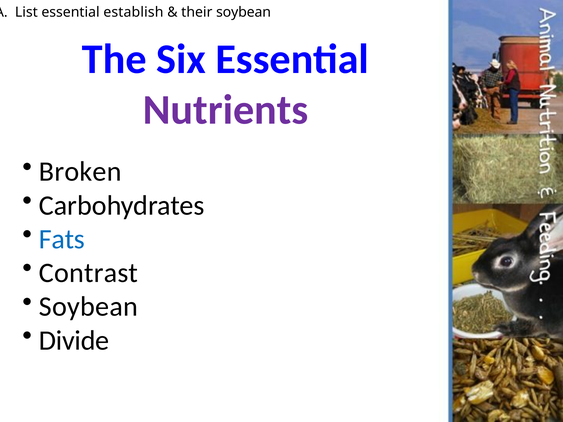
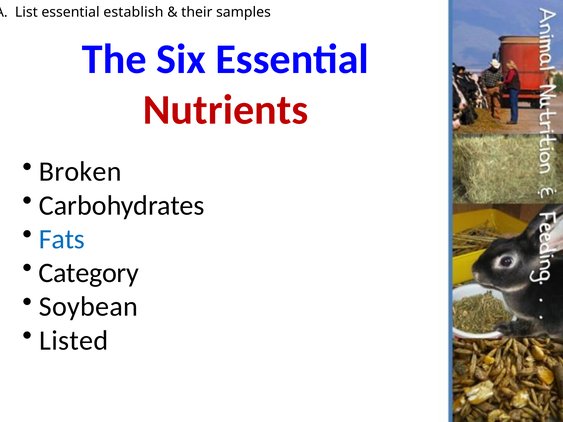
their soybean: soybean -> samples
Nutrients colour: purple -> red
Contrast: Contrast -> Category
Divide: Divide -> Listed
